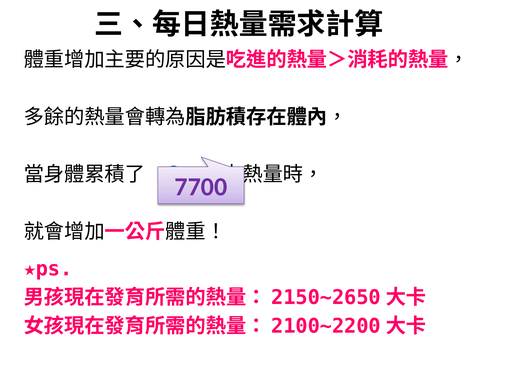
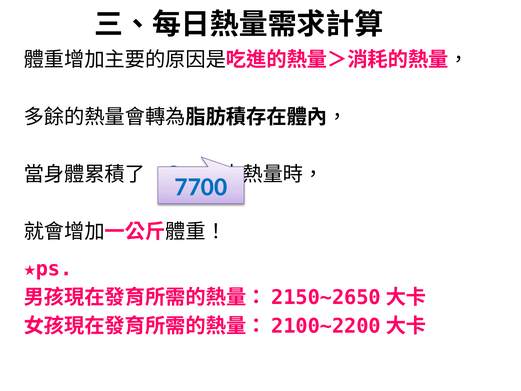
7700 colour: purple -> blue
